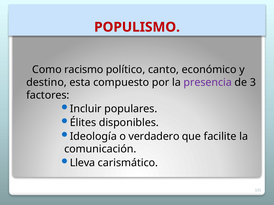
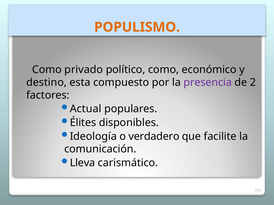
POPULISMO colour: red -> orange
racismo: racismo -> privado
político canto: canto -> como
3: 3 -> 2
Incluir: Incluir -> Actual
